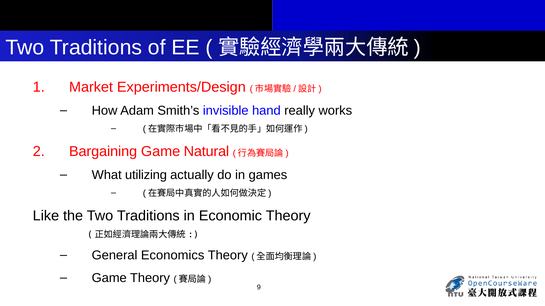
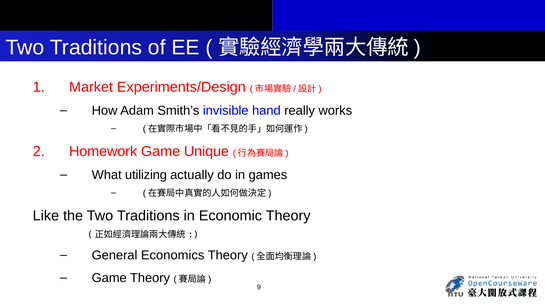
Bargaining: Bargaining -> Homework
Natural: Natural -> Unique
